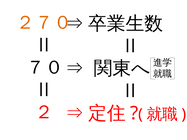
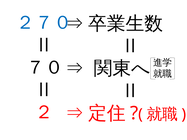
２７０ colour: orange -> blue
